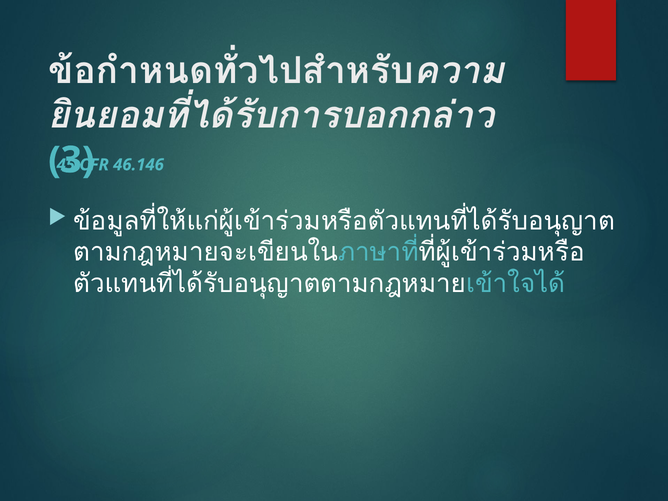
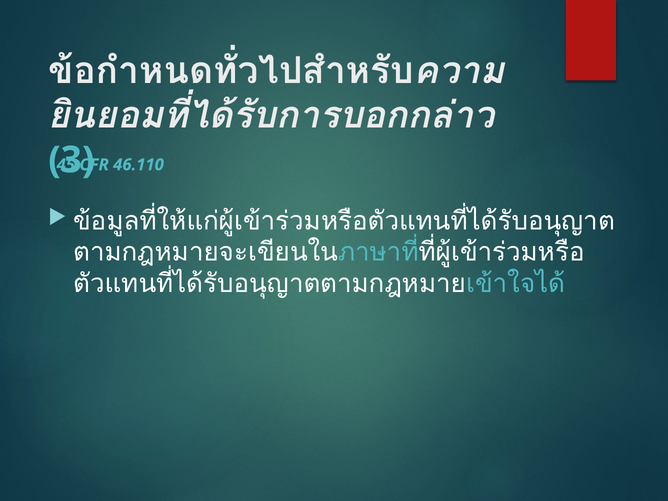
46.146: 46.146 -> 46.110
